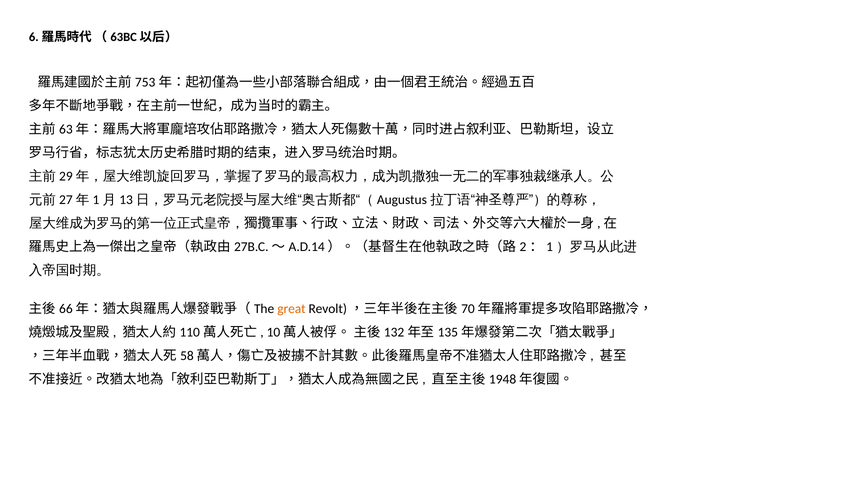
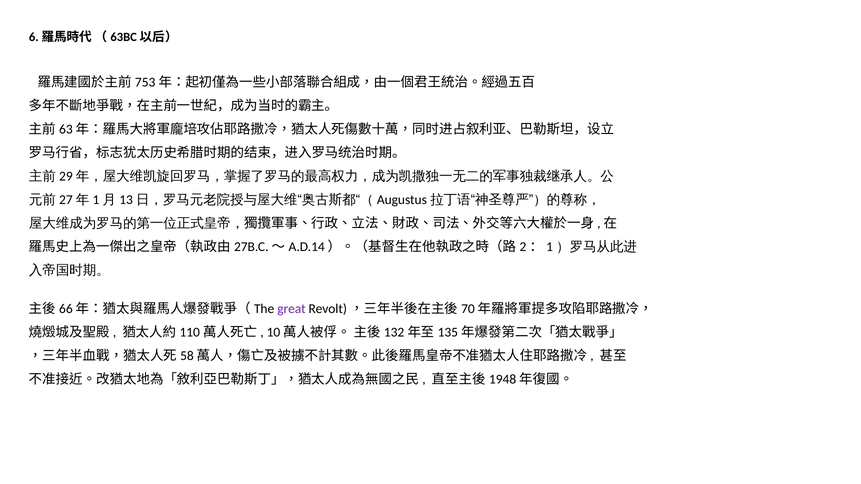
great colour: orange -> purple
